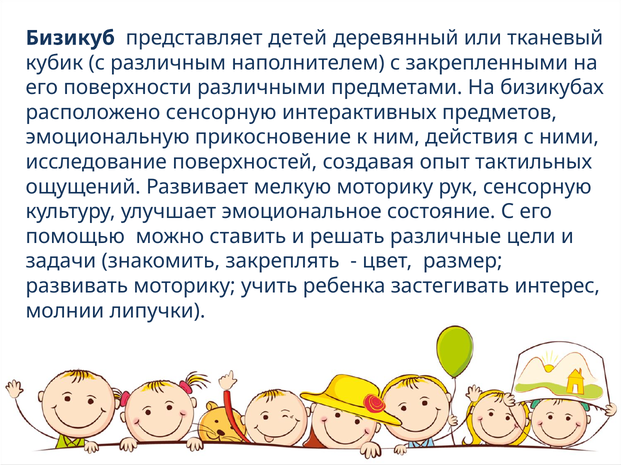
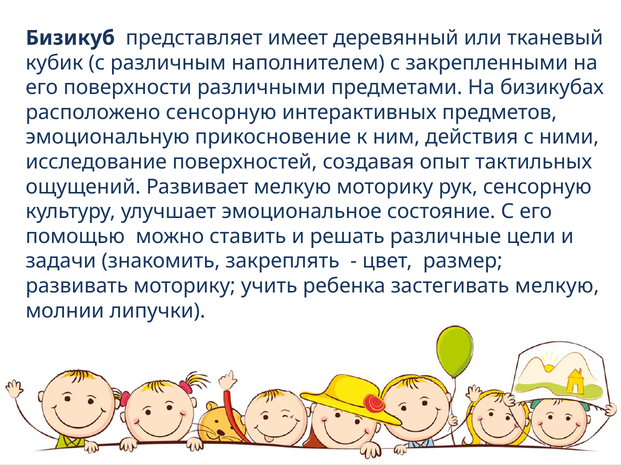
детей: детей -> имеет
застегивать интерес: интерес -> мелкую
